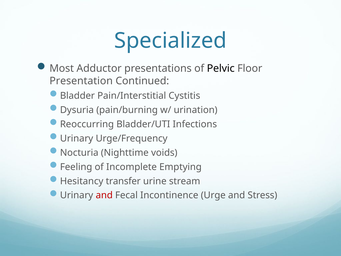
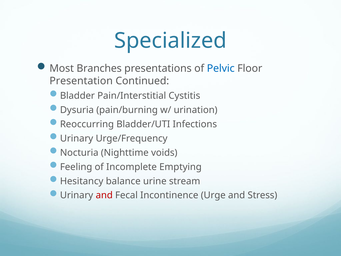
Adductor: Adductor -> Branches
Pelvic colour: black -> blue
transfer: transfer -> balance
